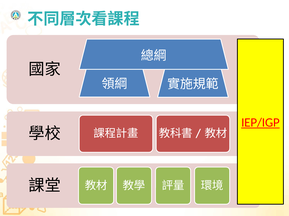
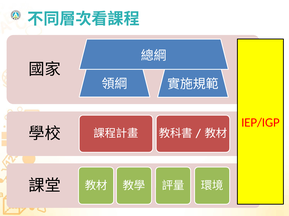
IEP/IGP underline: present -> none
